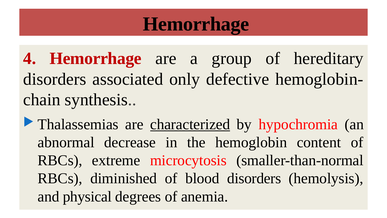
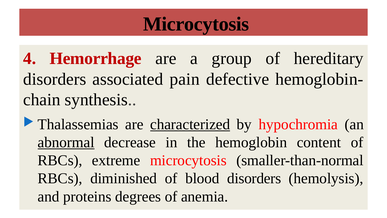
Hemorrhage at (196, 24): Hemorrhage -> Microcytosis
only: only -> pain
abnormal underline: none -> present
physical: physical -> proteins
